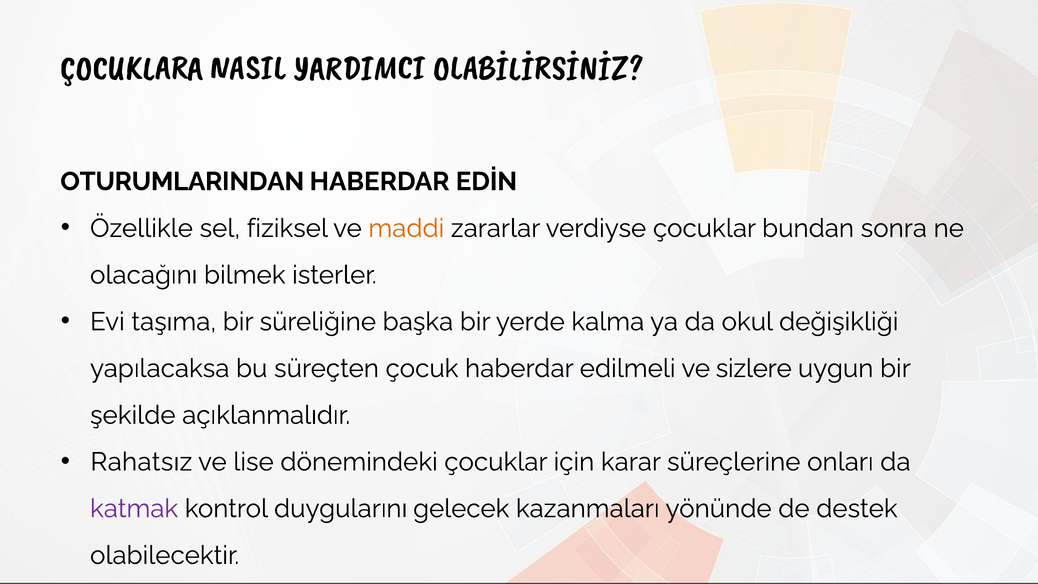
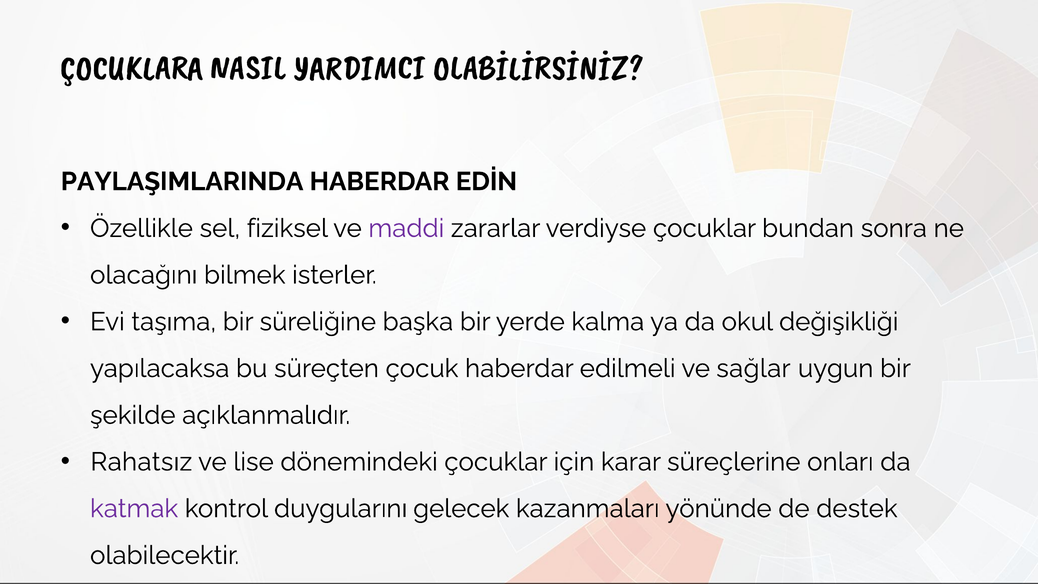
OTURUMLARINDAN: OTURUMLARINDAN -> PAYLAŞIMLARINDA
maddi colour: orange -> purple
sizlere: sizlere -> sağlar
